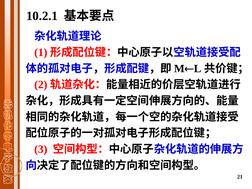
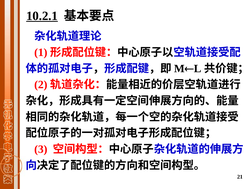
10.2.1 underline: none -> present
